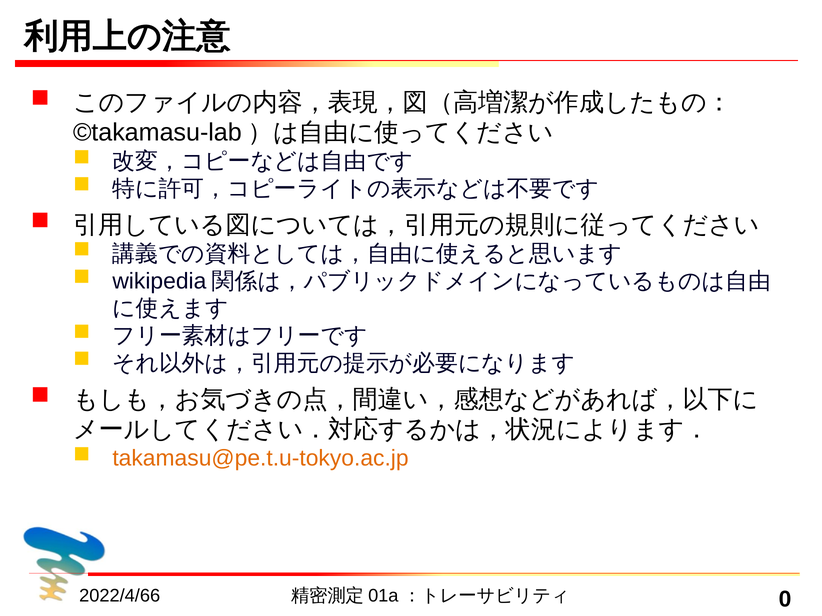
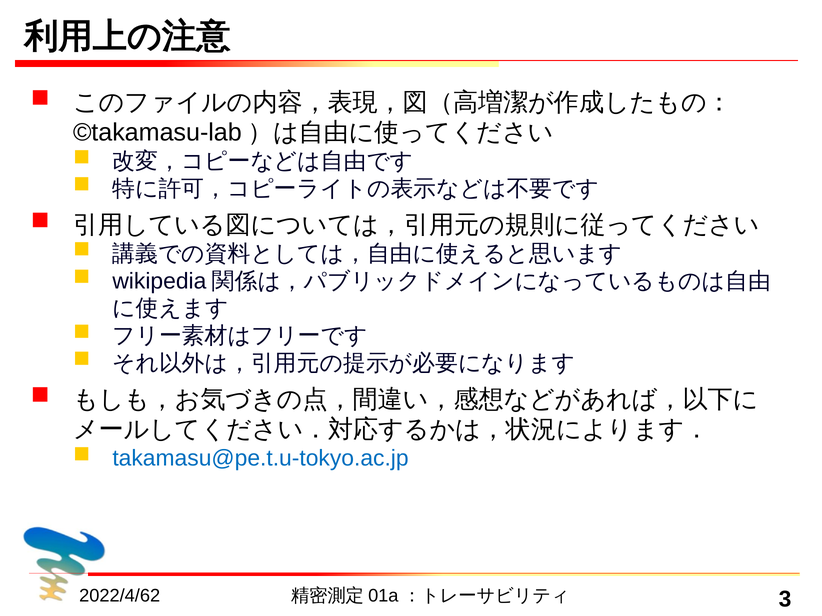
takamasu@pe.t.u-tokyo.ac.jp colour: orange -> blue
2022/4/66: 2022/4/66 -> 2022/4/62
0: 0 -> 3
